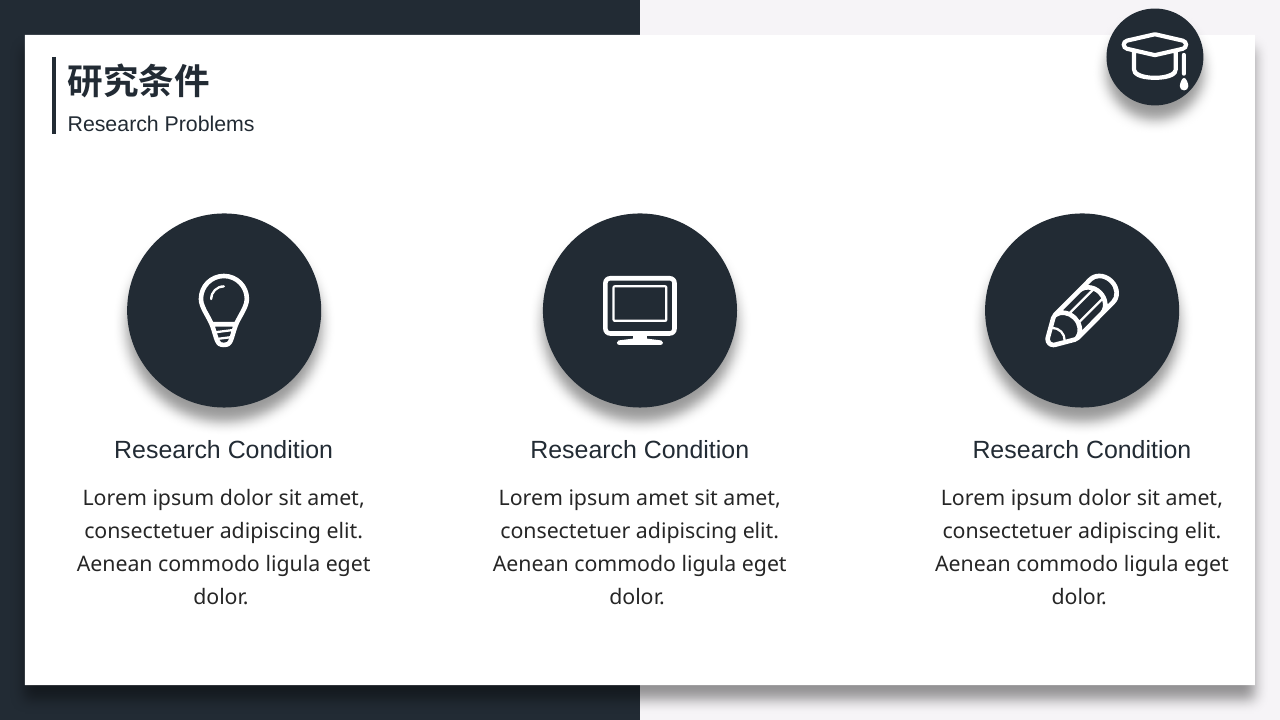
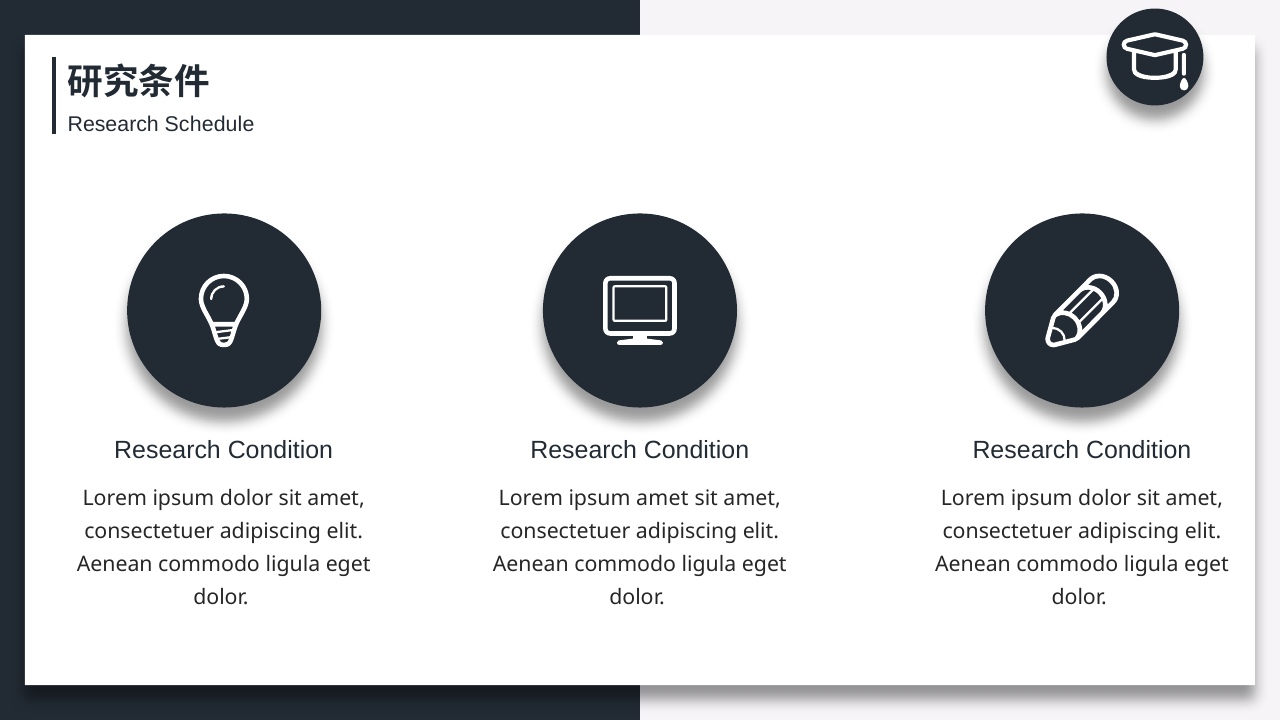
Problems: Problems -> Schedule
